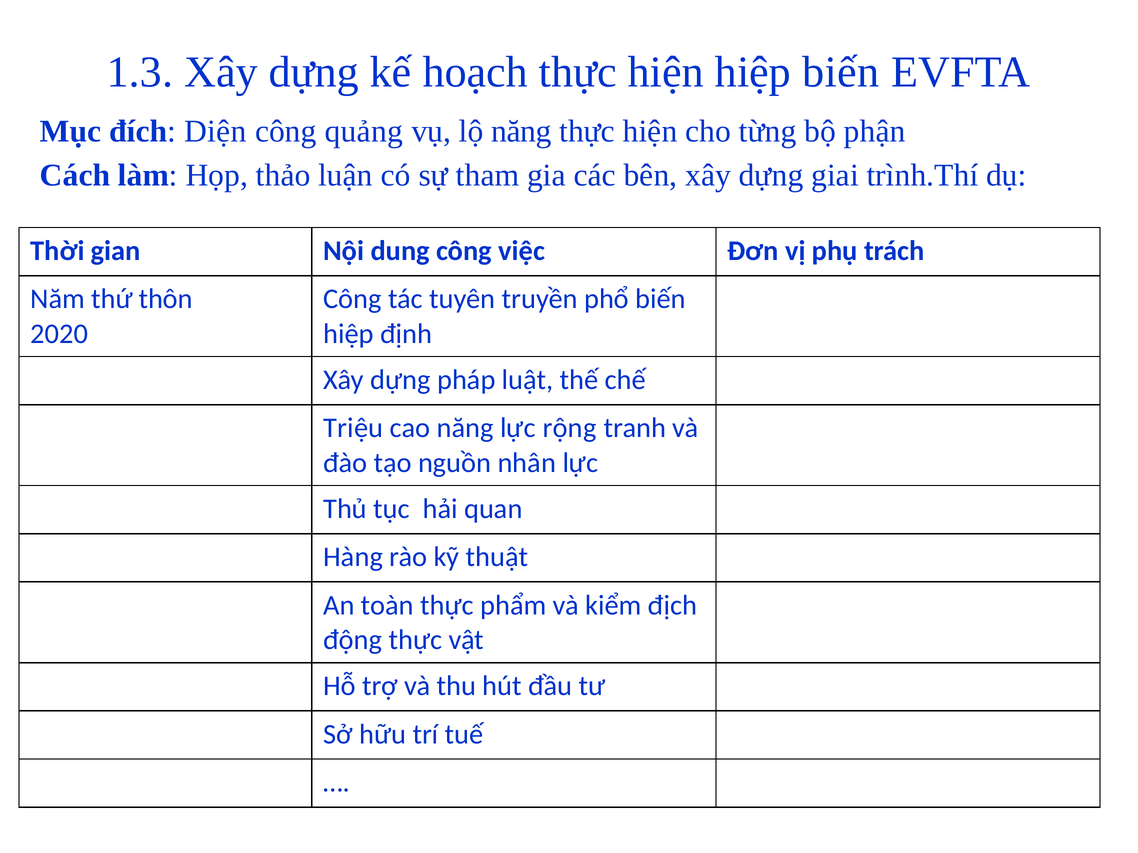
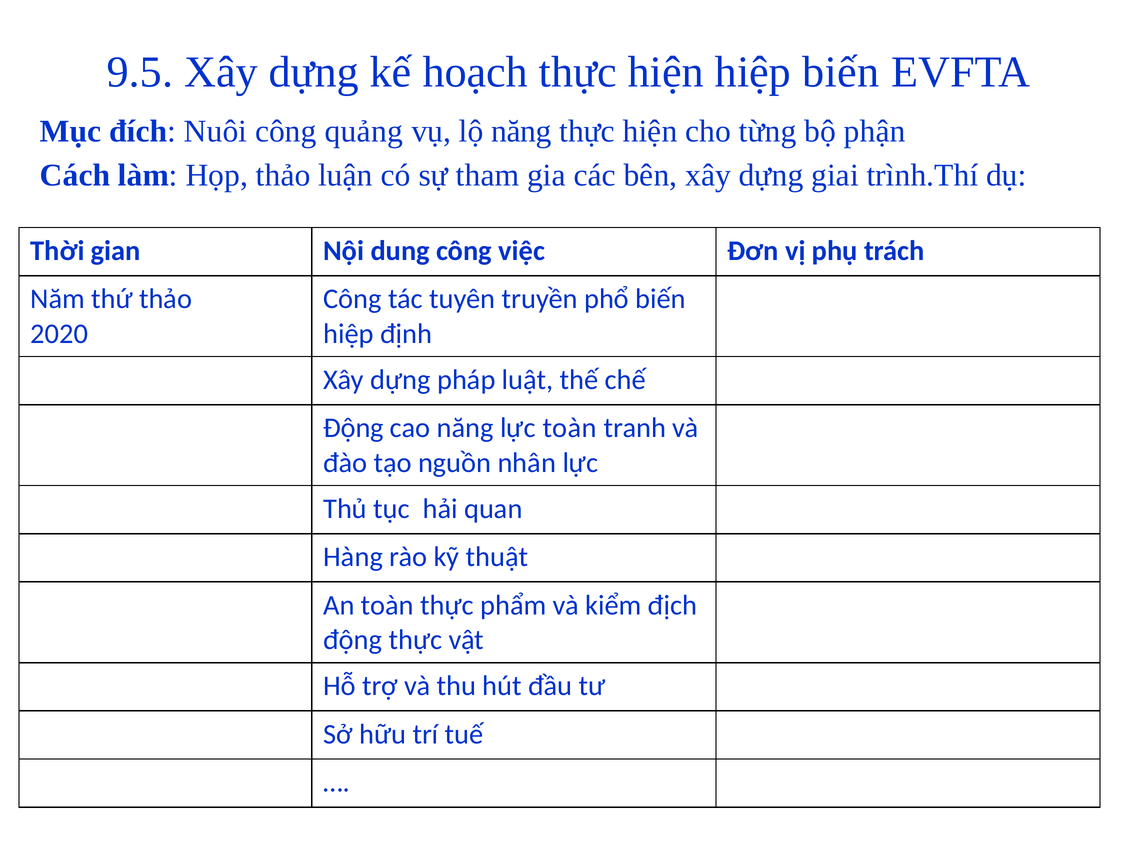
1.3: 1.3 -> 9.5
Diện: Diện -> Nuôi
thứ thôn: thôn -> thảo
Triệu at (353, 428): Triệu -> Động
lực rộng: rộng -> toàn
